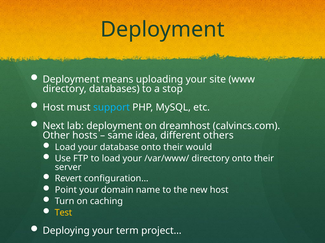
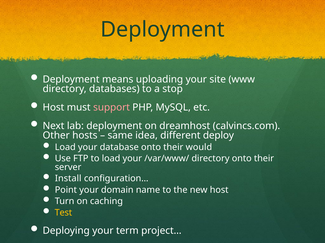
support colour: light blue -> pink
others: others -> deploy
Revert: Revert -> Install
